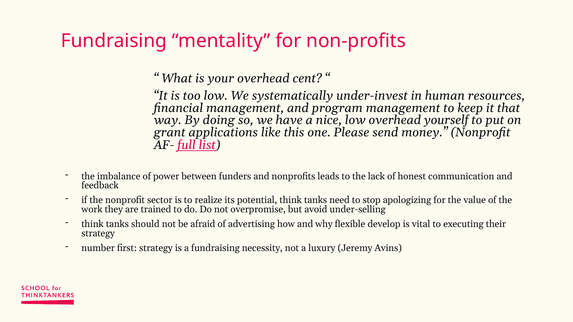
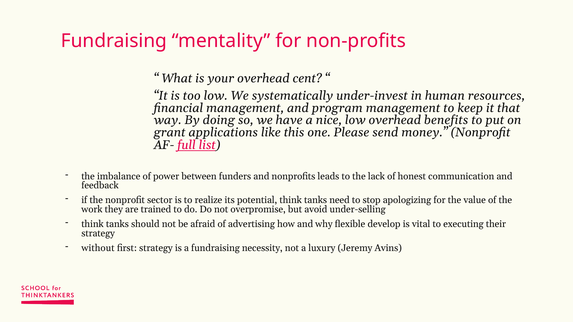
yourself: yourself -> benefits
number: number -> without
